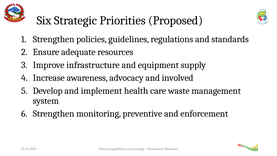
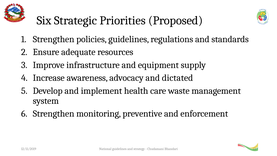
involved: involved -> dictated
